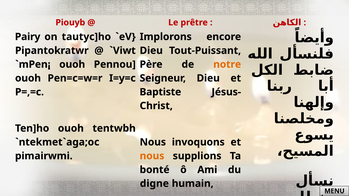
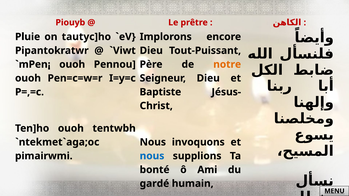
Pairy: Pairy -> Pluie
nous at (152, 156) colour: orange -> blue
digne: digne -> gardé
